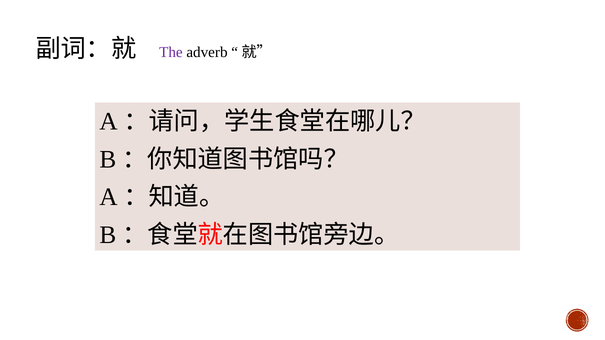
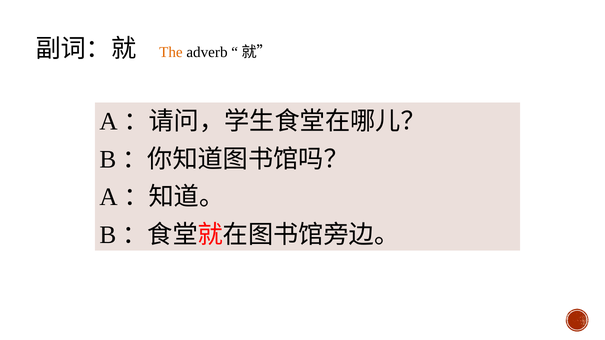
The colour: purple -> orange
